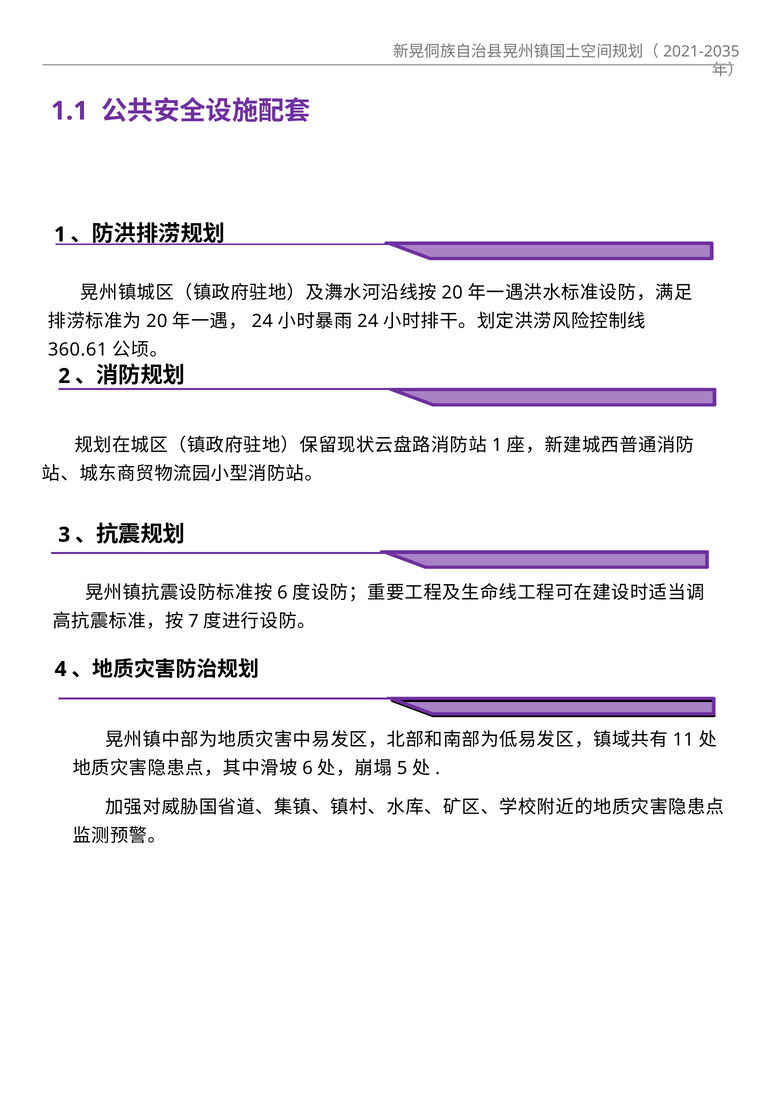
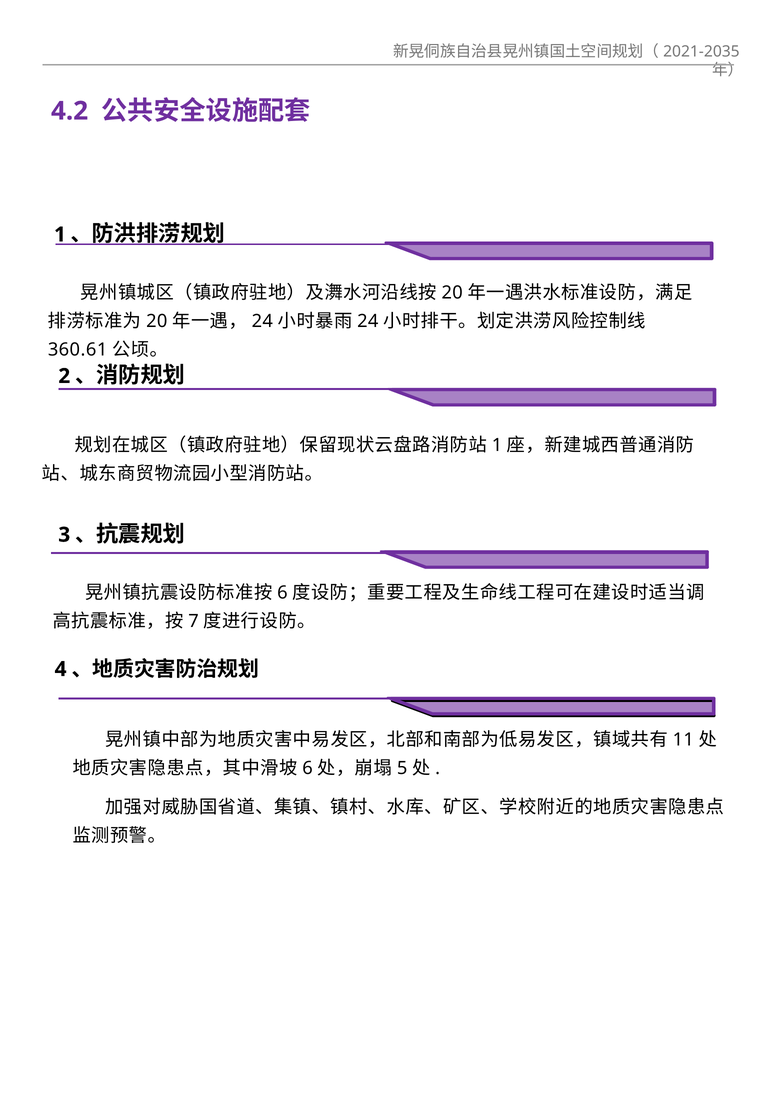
1.1: 1.1 -> 4.2
